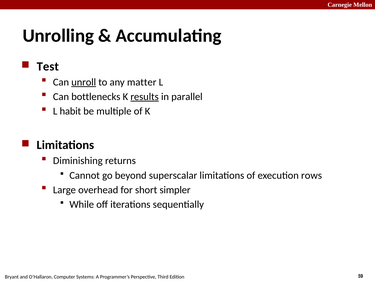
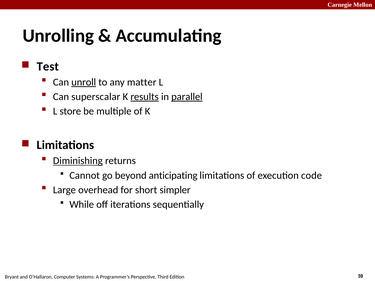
bottlenecks: bottlenecks -> superscalar
parallel underline: none -> present
habit: habit -> store
Diminishing underline: none -> present
superscalar: superscalar -> anticipating
rows: rows -> code
